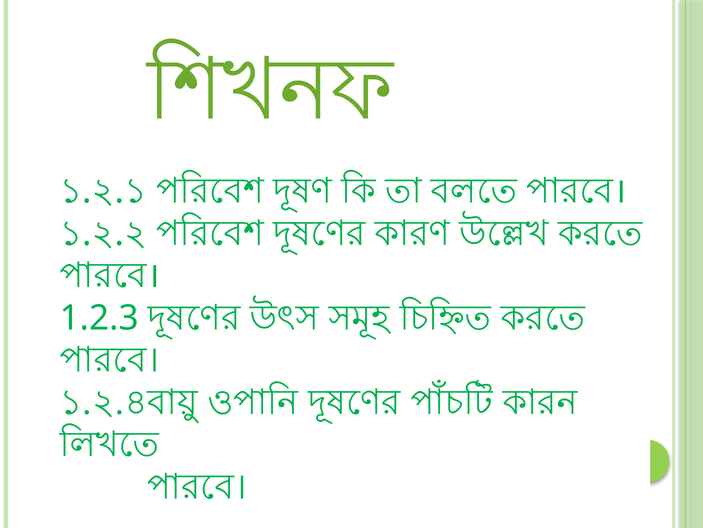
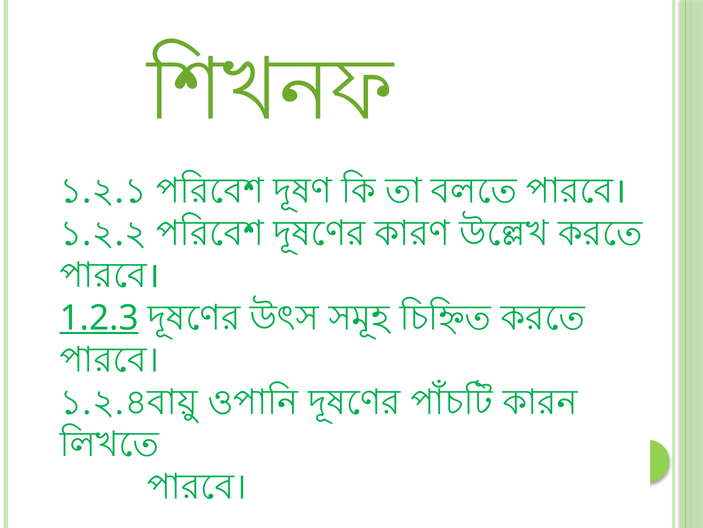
1.2.3 underline: none -> present
